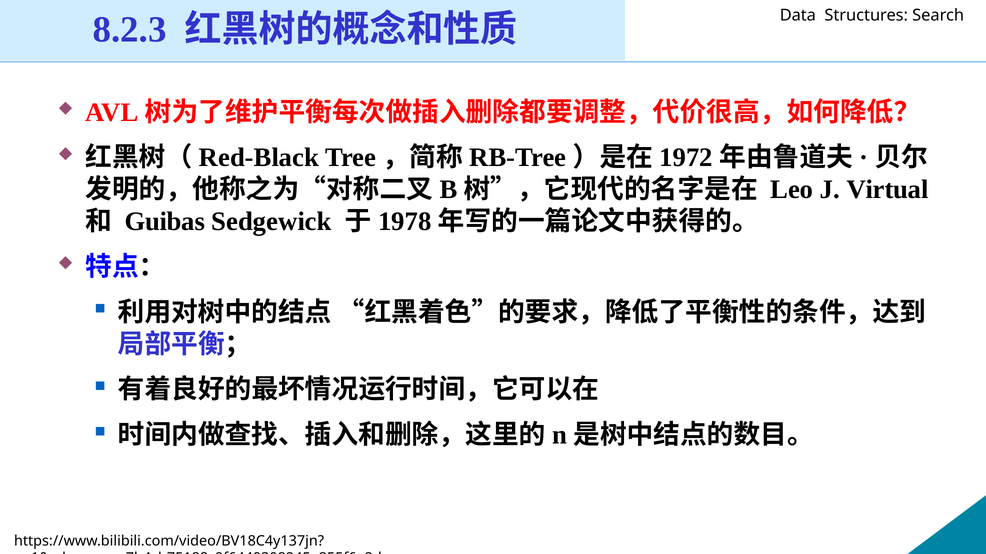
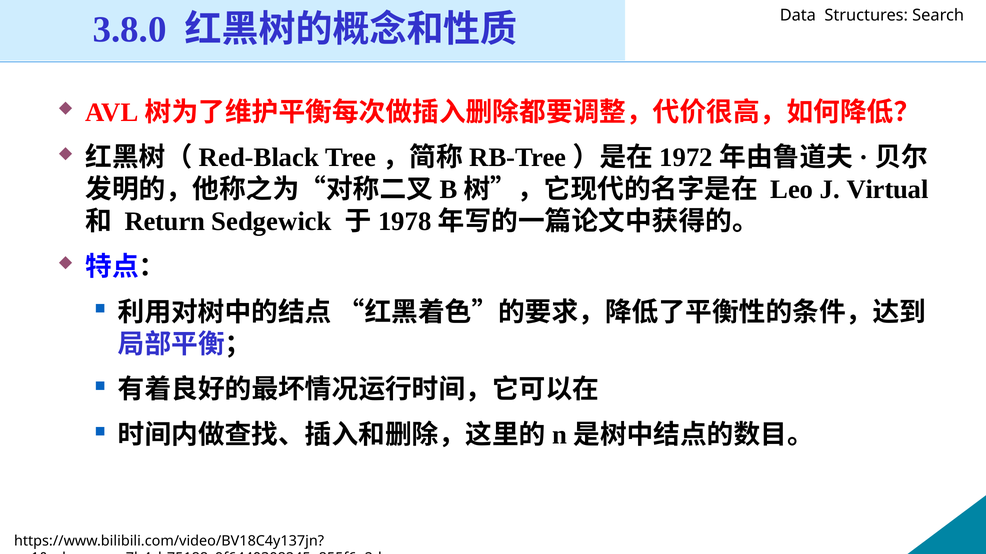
8.2.3: 8.2.3 -> 3.8.0
Guibas: Guibas -> Return
